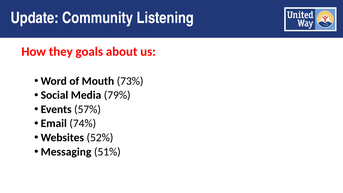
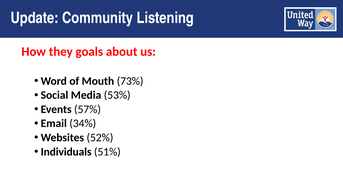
79%: 79% -> 53%
74%: 74% -> 34%
Messaging: Messaging -> Individuals
